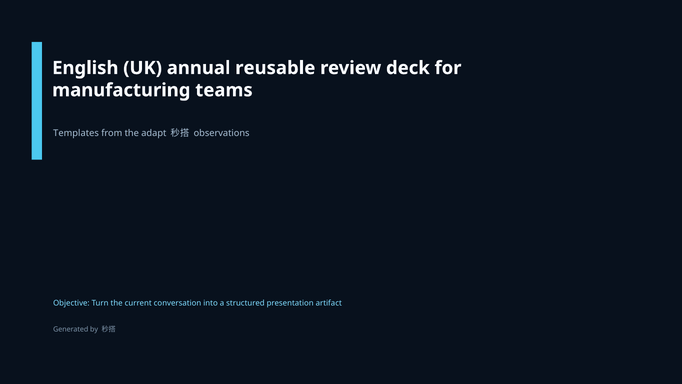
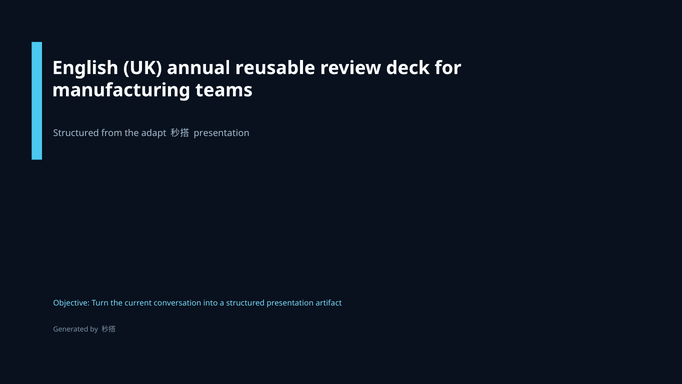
Templates at (76, 133): Templates -> Structured
observations at (222, 133): observations -> presentation
